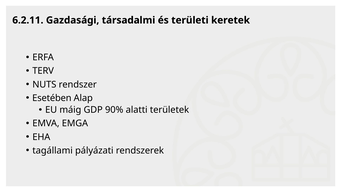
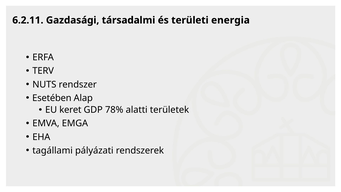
keretek: keretek -> energia
máig: máig -> keret
90%: 90% -> 78%
